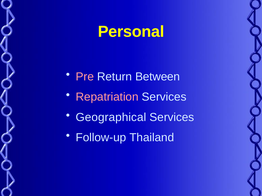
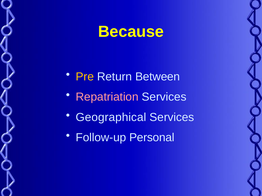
Personal: Personal -> Because
Pre colour: pink -> yellow
Thailand: Thailand -> Personal
